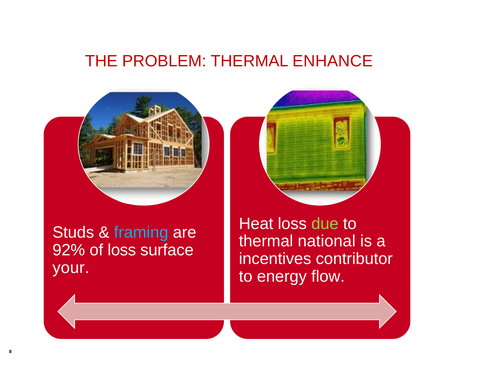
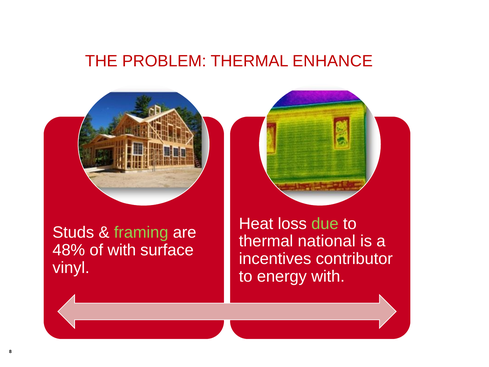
framing colour: light blue -> light green
92%: 92% -> 48%
of loss: loss -> with
your: your -> vinyl
energy flow: flow -> with
